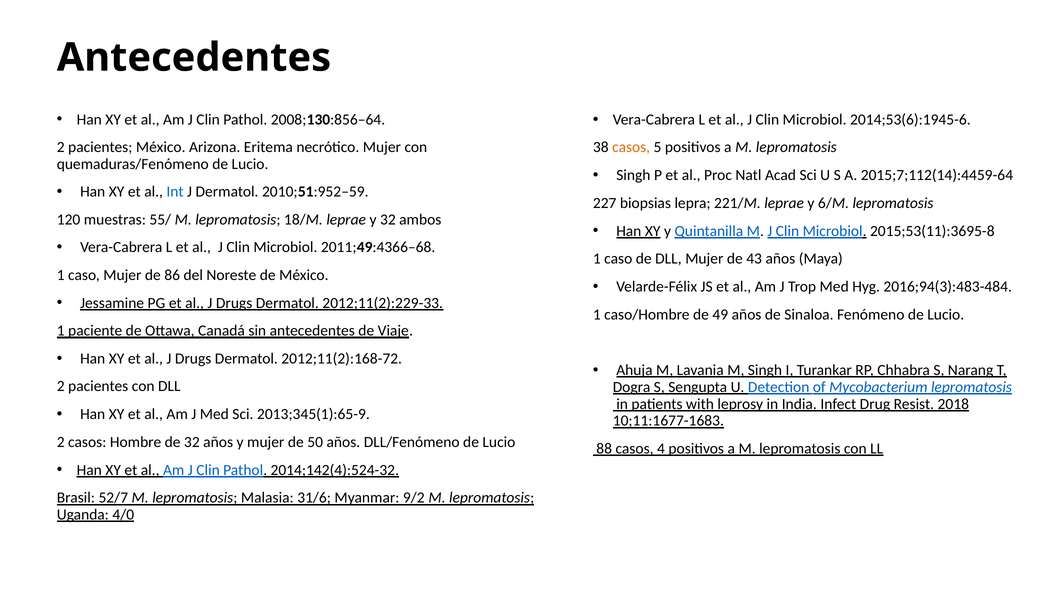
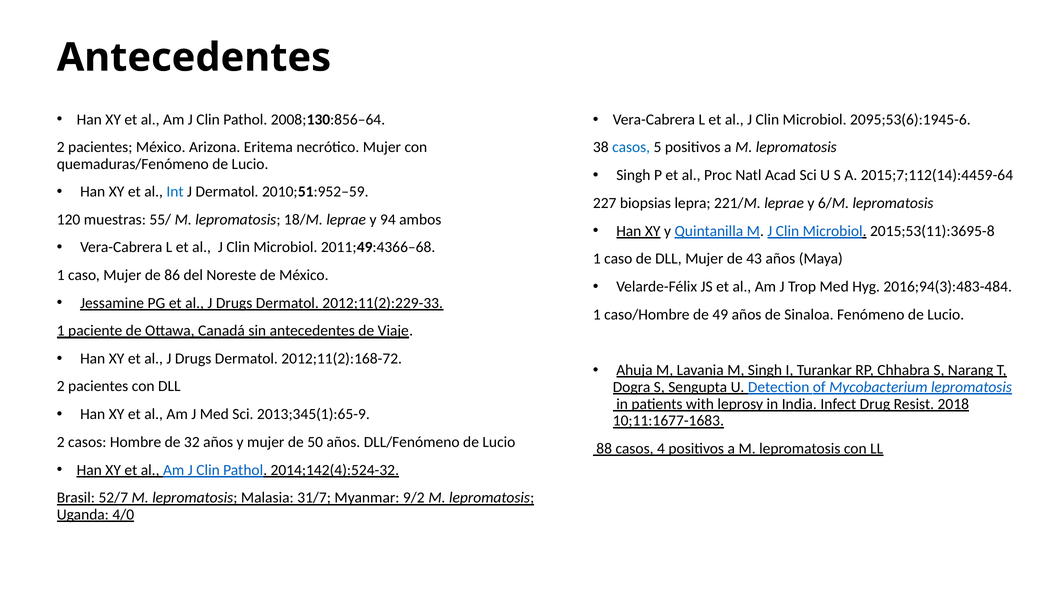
2014;53(6):1945-6: 2014;53(6):1945-6 -> 2095;53(6):1945-6
casos at (631, 147) colour: orange -> blue
y 32: 32 -> 94
31/6: 31/6 -> 31/7
